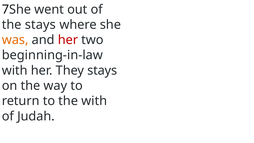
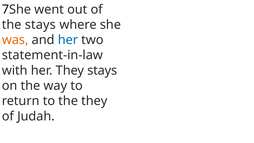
her at (68, 40) colour: red -> blue
beginning-in-law: beginning-in-law -> statement-in-law
the with: with -> they
